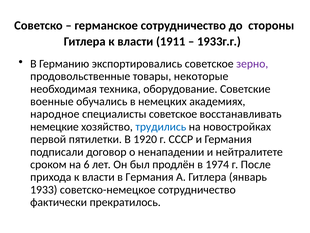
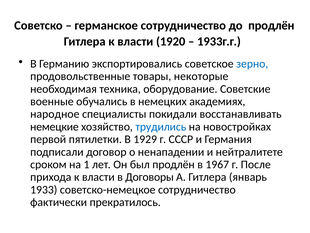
до стороны: стороны -> продлён
1911: 1911 -> 1920
зерно colour: purple -> blue
специалисты советское: советское -> покидали
1920: 1920 -> 1929
6: 6 -> 1
1974: 1974 -> 1967
в Германия: Германия -> Договоры
